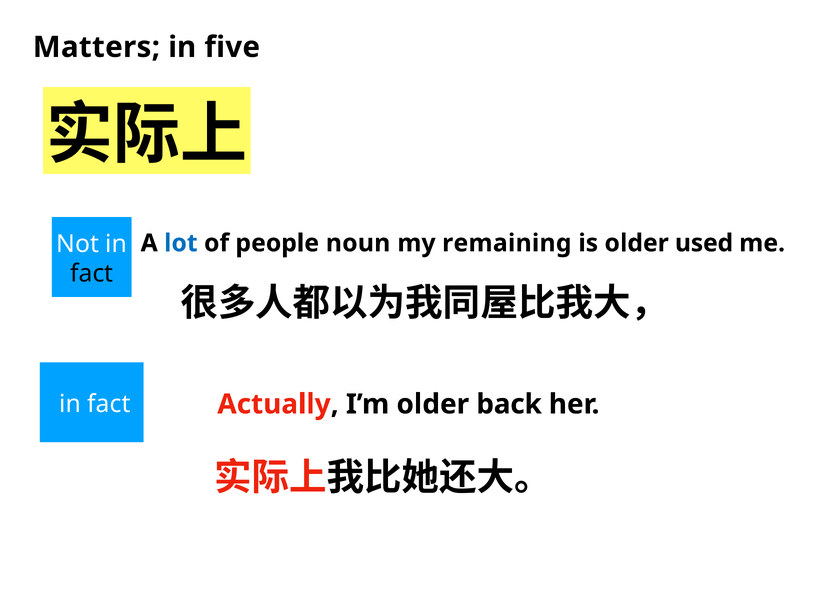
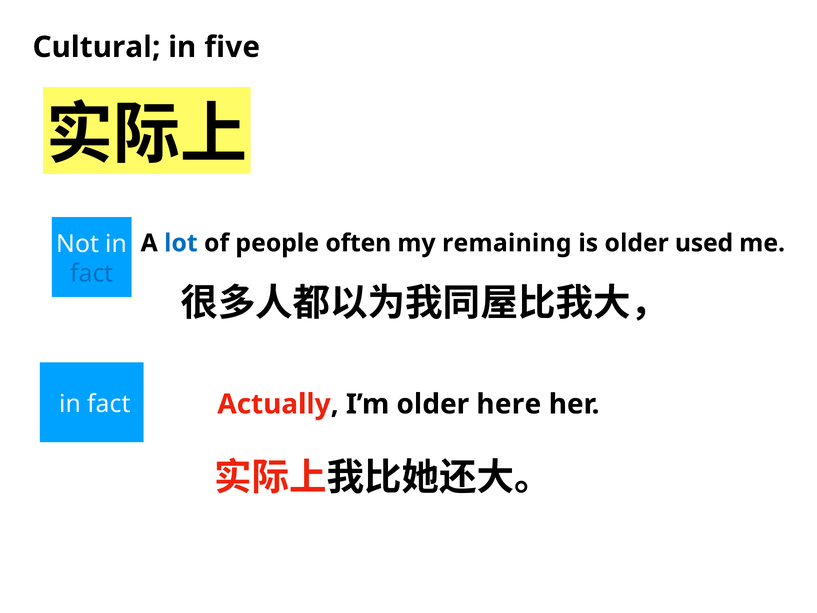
Matters: Matters -> Cultural
noun: noun -> often
fact at (92, 273) colour: black -> blue
back: back -> here
